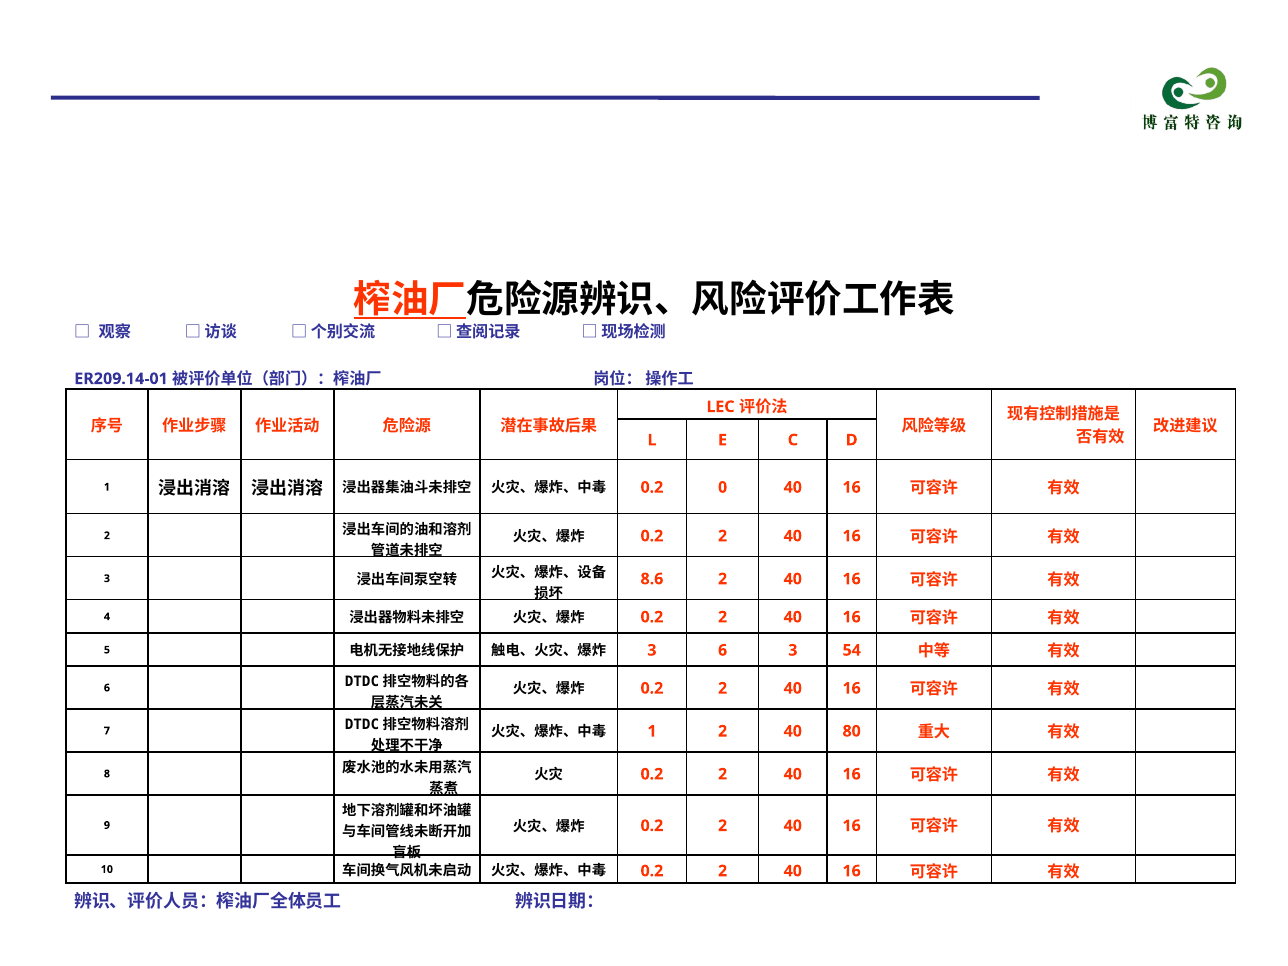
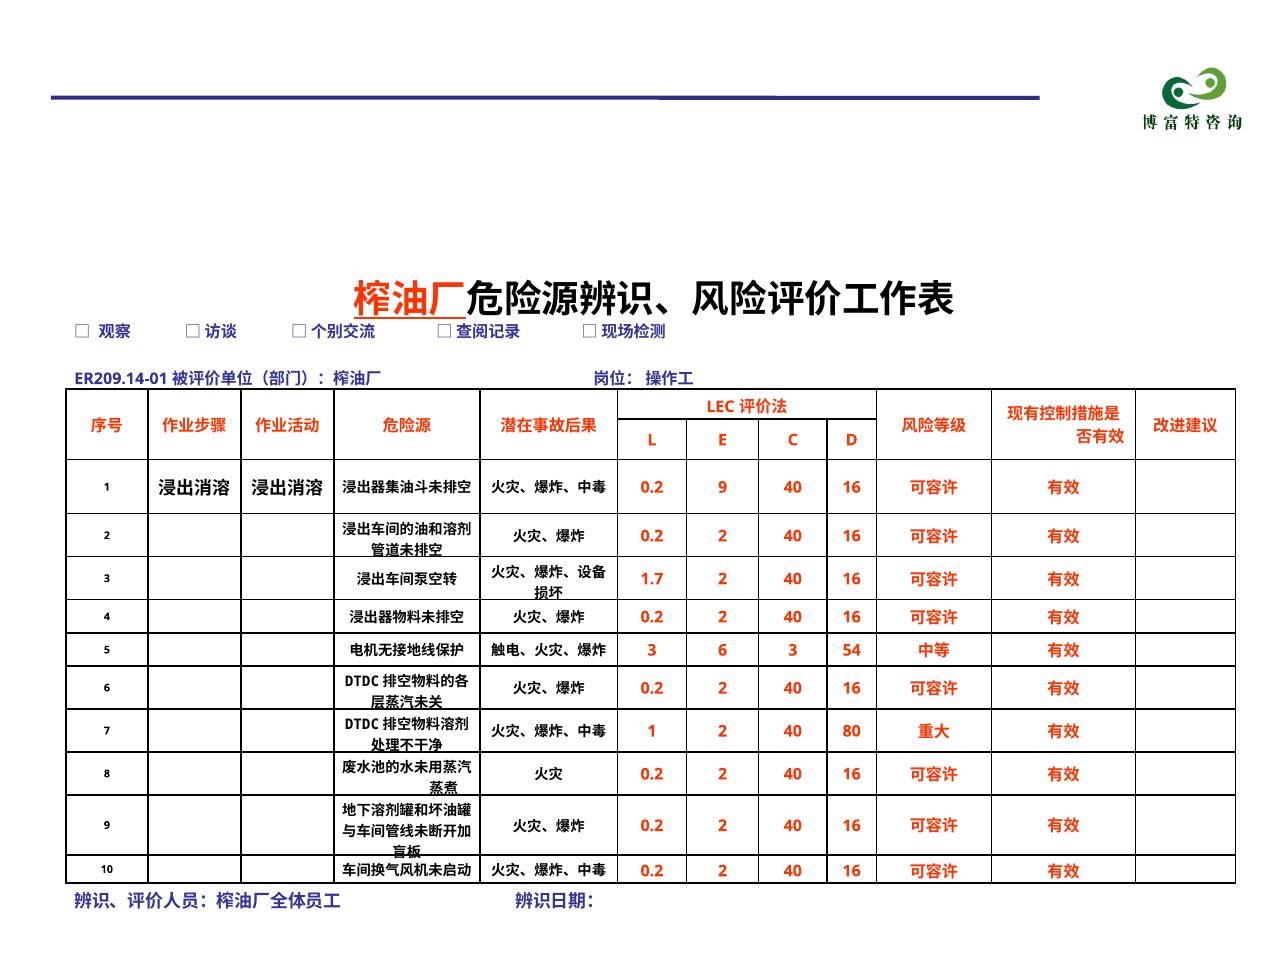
0.2 0: 0 -> 9
8.6: 8.6 -> 1.7
